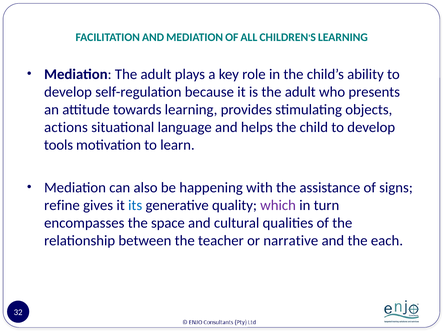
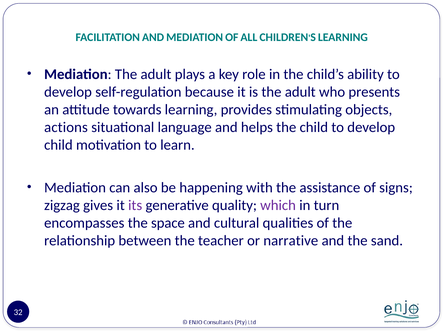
tools at (58, 145): tools -> child
refine: refine -> zigzag
its colour: blue -> purple
each: each -> sand
